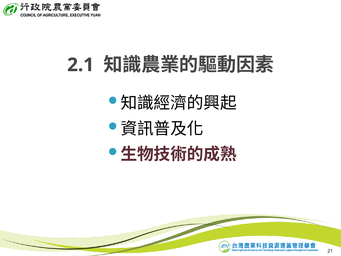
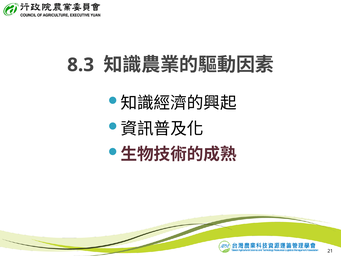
2.1: 2.1 -> 8.3
